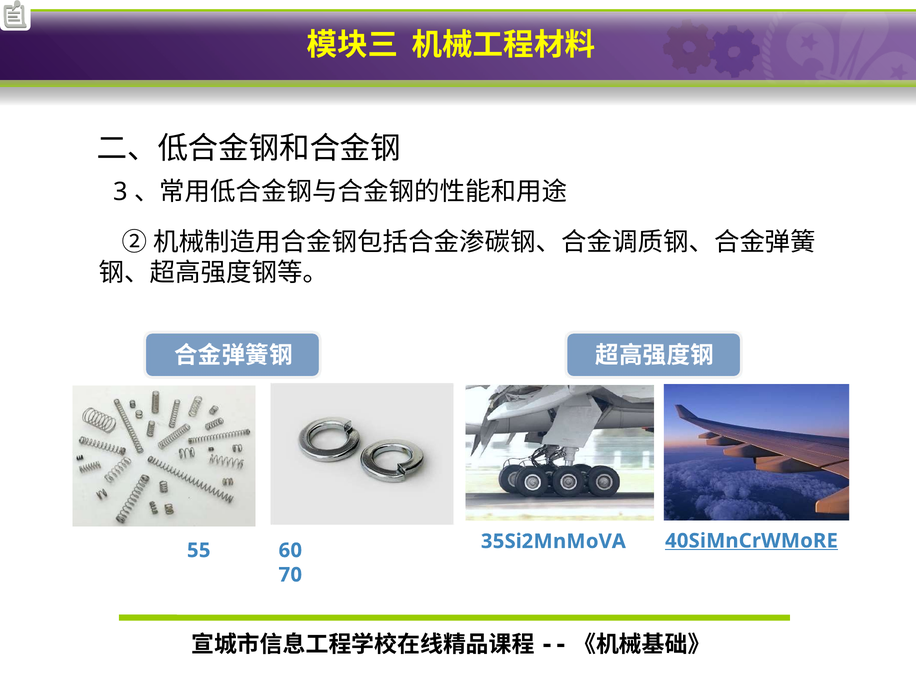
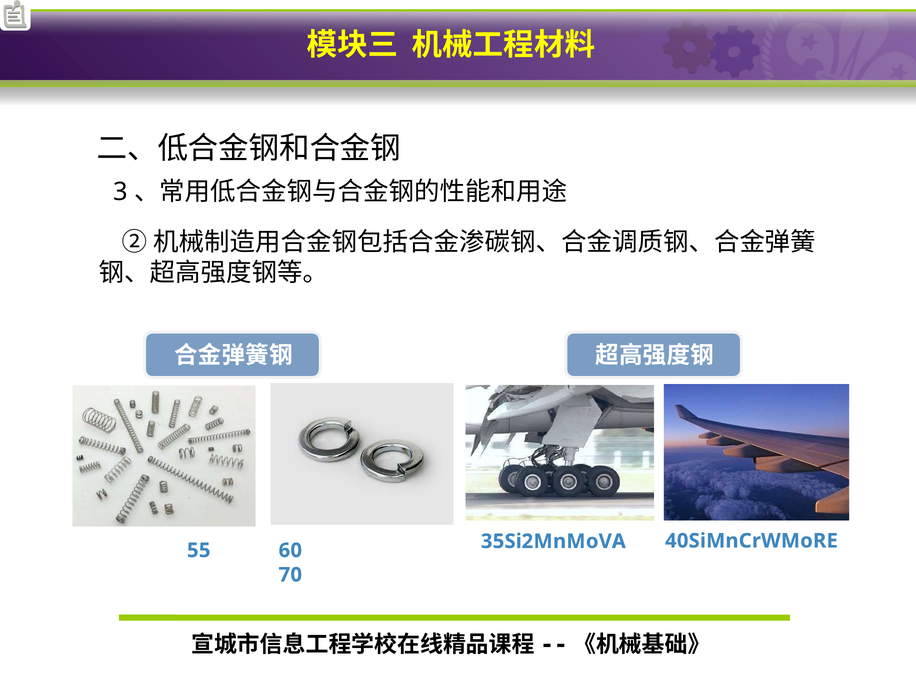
40SiMnCrWMoRE underline: present -> none
